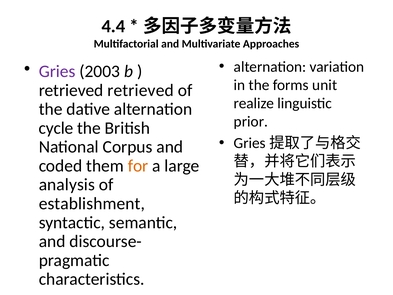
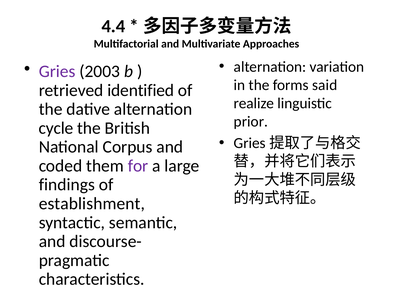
unit: unit -> said
retrieved retrieved: retrieved -> identified
for colour: orange -> purple
analysis: analysis -> findings
